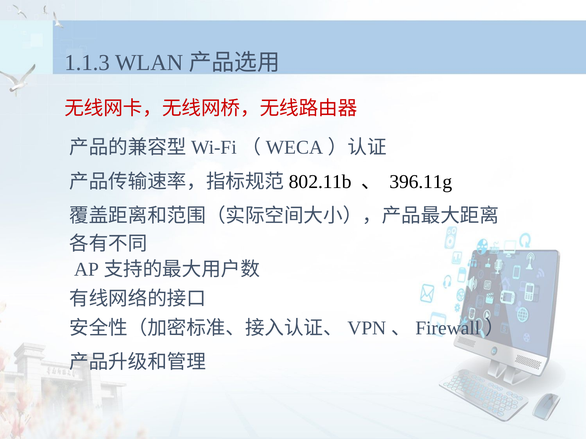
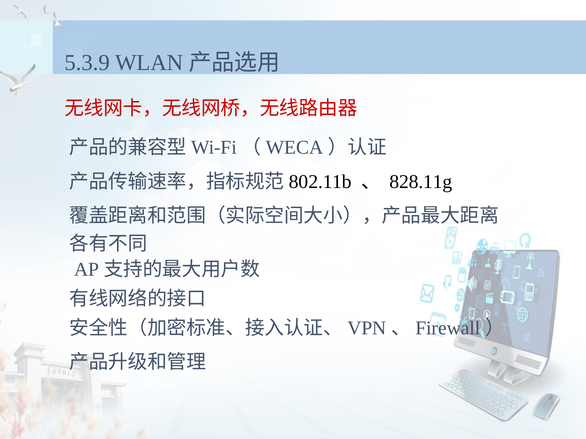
1.1.3: 1.1.3 -> 5.3.9
396.11g: 396.11g -> 828.11g
